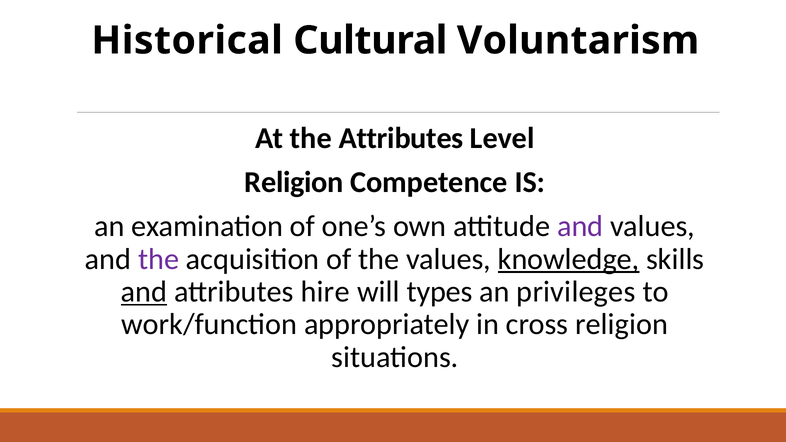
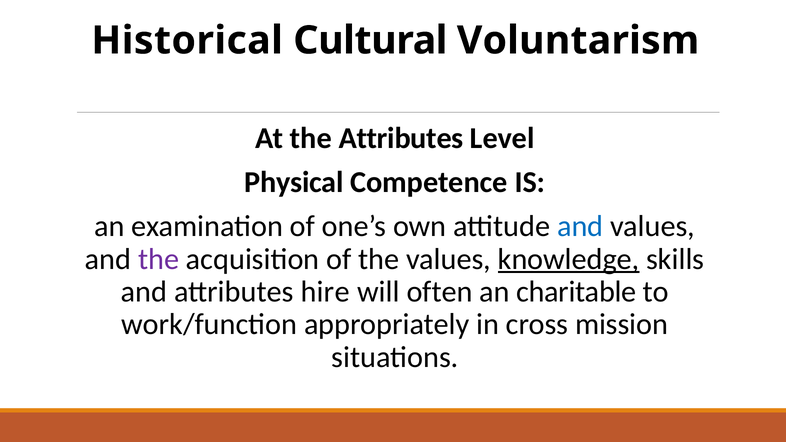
Religion at (294, 182): Religion -> Physical
and at (580, 226) colour: purple -> blue
and at (144, 292) underline: present -> none
types: types -> often
privileges: privileges -> charitable
cross religion: religion -> mission
